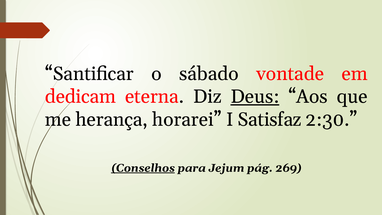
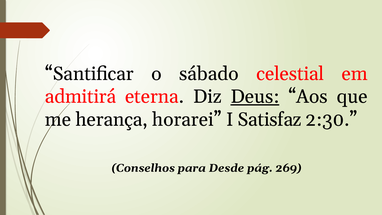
vontade: vontade -> celestial
dedicam: dedicam -> admitirá
Conselhos underline: present -> none
Jejum: Jejum -> Desde
